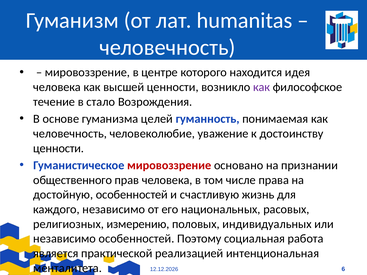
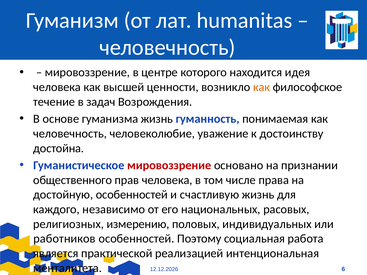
как at (262, 87) colour: purple -> orange
стало: стало -> задач
гуманизма целей: целей -> жизнь
ценности at (59, 148): ценности -> достойна
независимо at (65, 239): независимо -> работников
